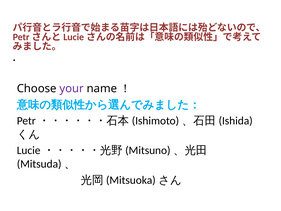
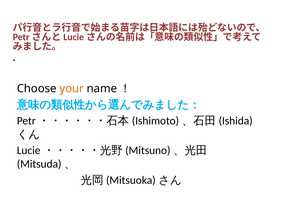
your colour: purple -> orange
